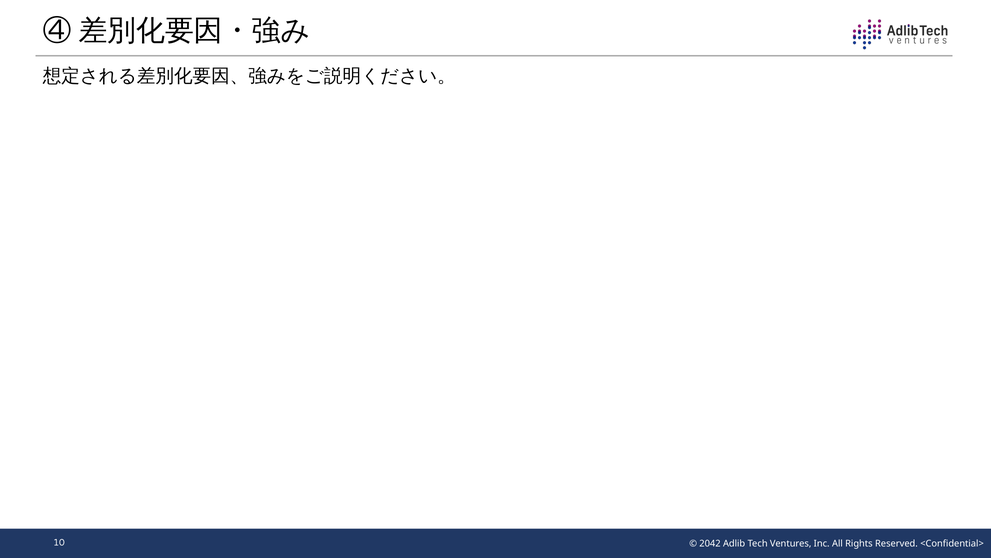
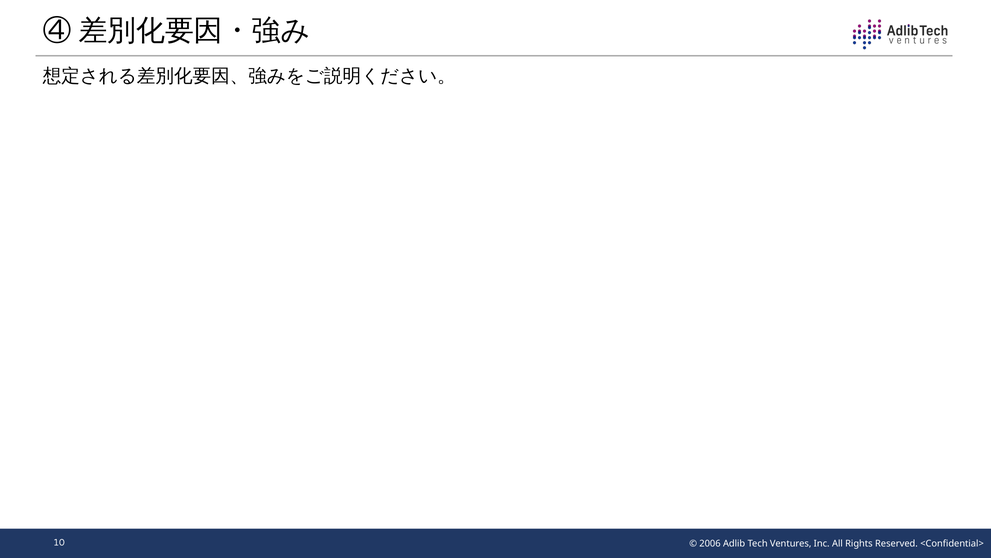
2042: 2042 -> 2006
